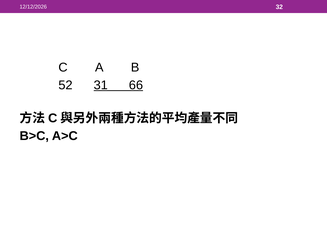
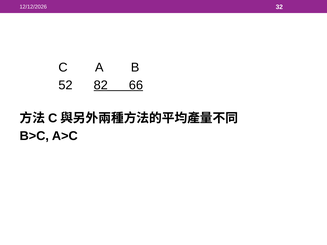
31: 31 -> 82
